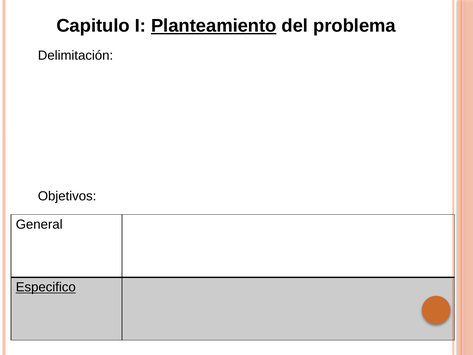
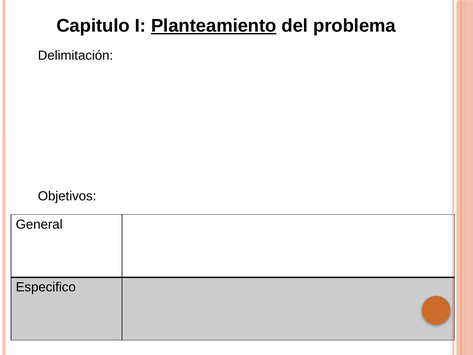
Especifico underline: present -> none
